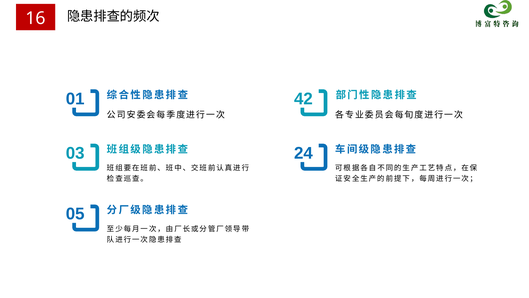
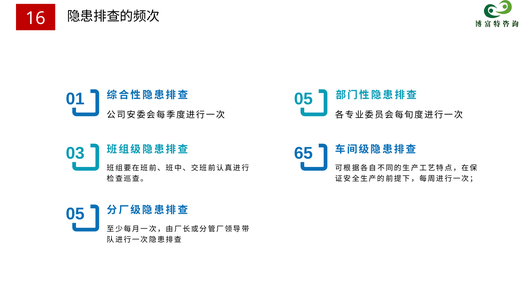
42 at (303, 99): 42 -> 05
24: 24 -> 65
